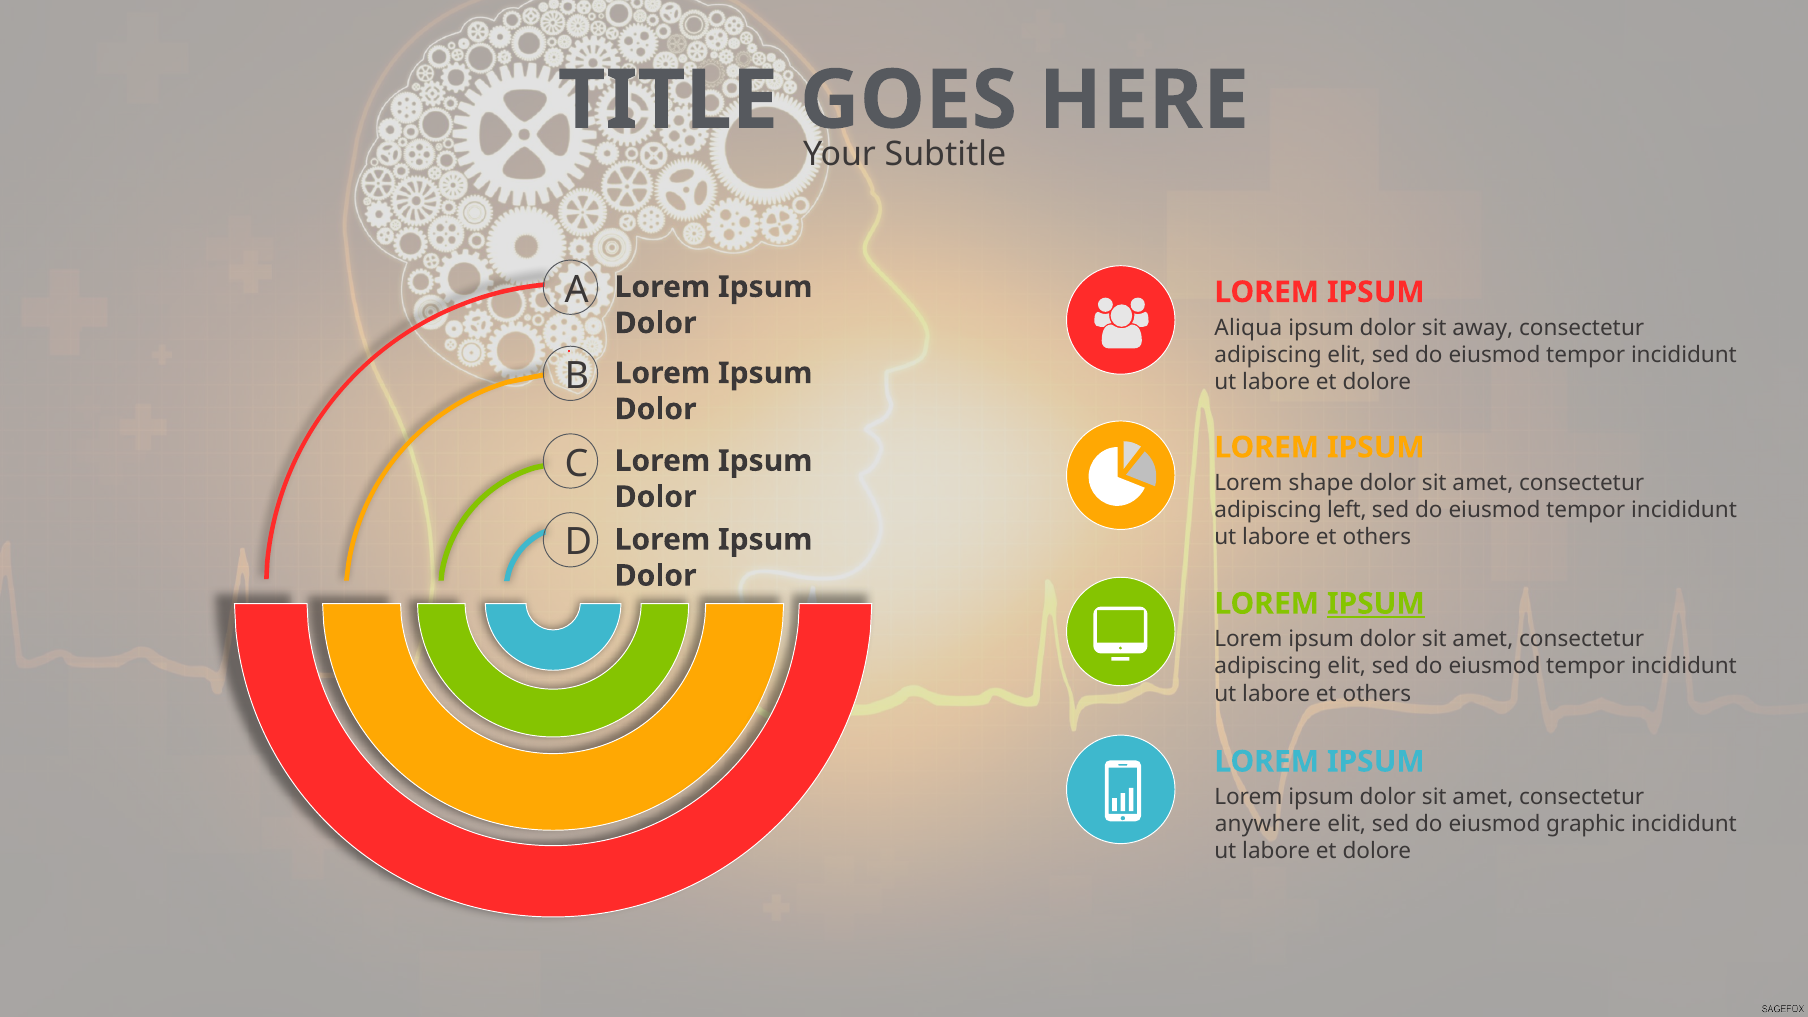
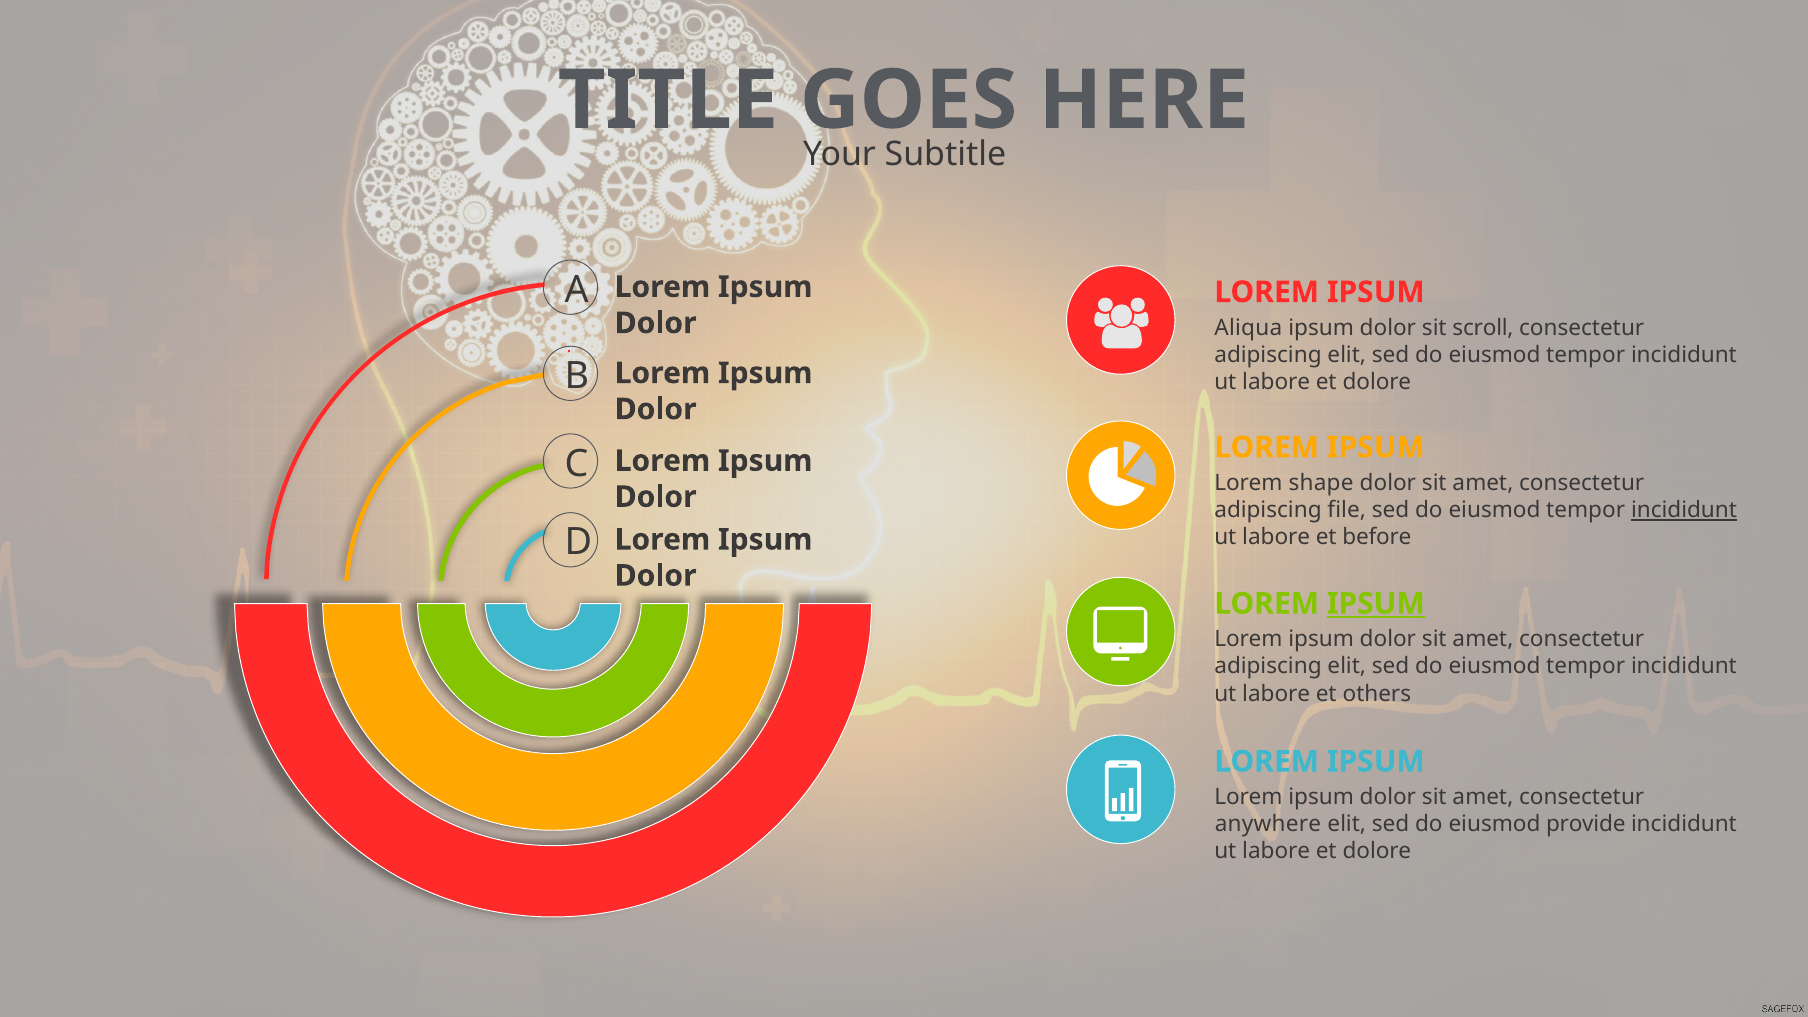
away: away -> scroll
left: left -> file
incididunt at (1684, 510) underline: none -> present
others at (1377, 537): others -> before
graphic: graphic -> provide
